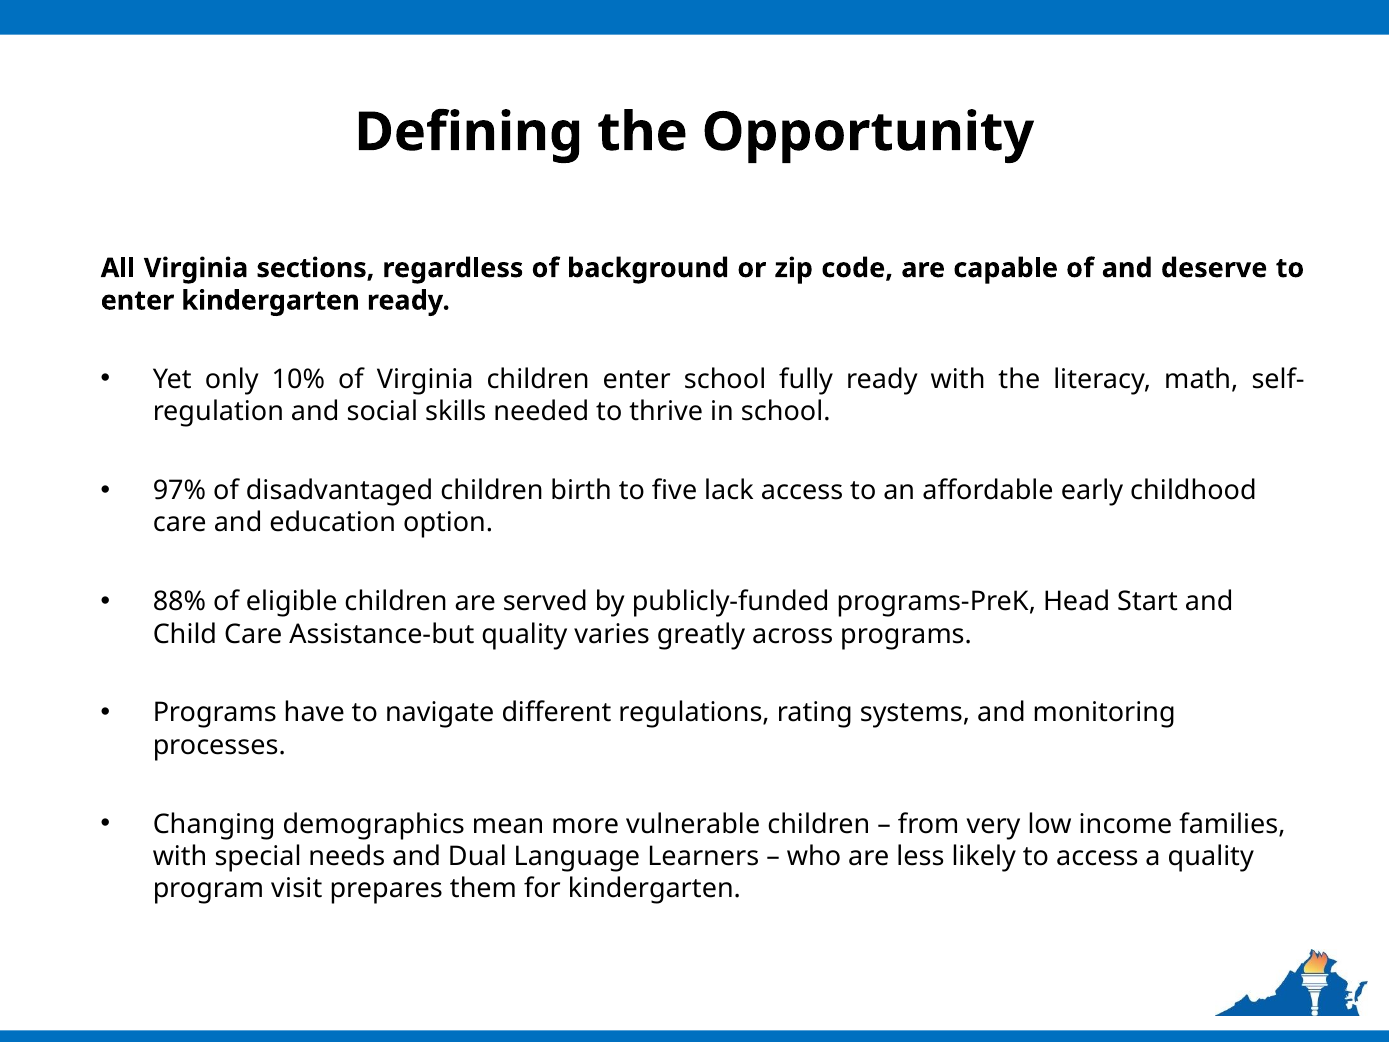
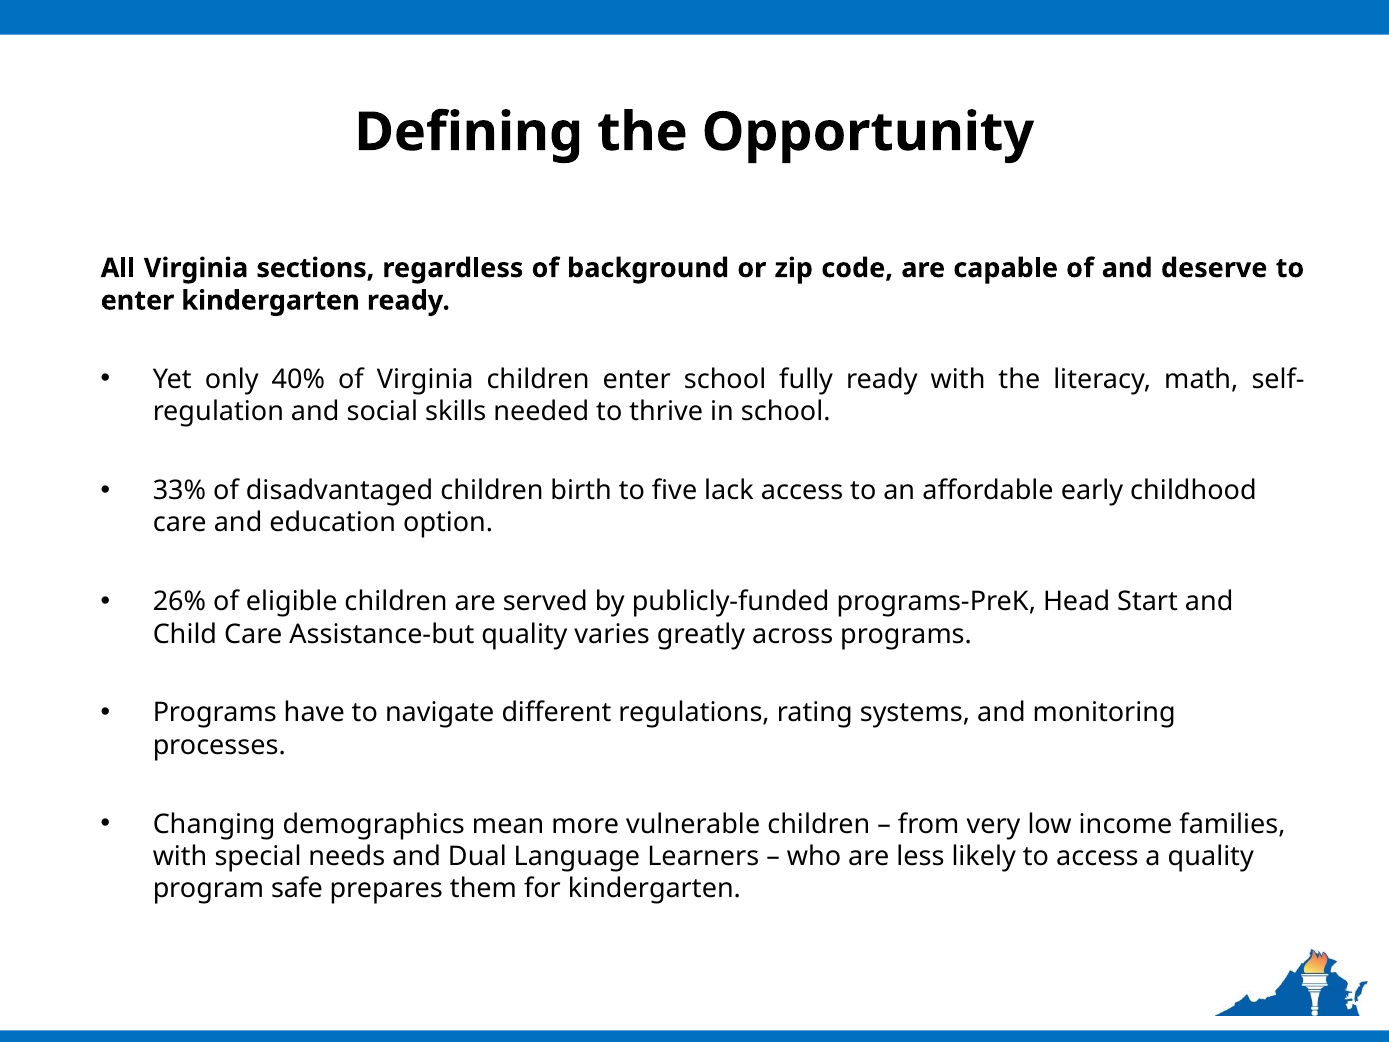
10%: 10% -> 40%
97%: 97% -> 33%
88%: 88% -> 26%
visit: visit -> safe
